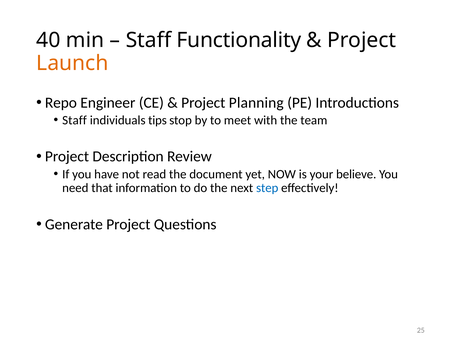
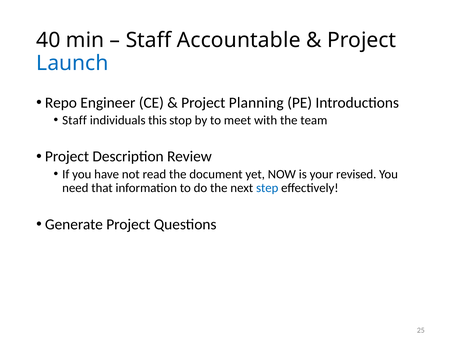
Functionality: Functionality -> Accountable
Launch colour: orange -> blue
tips: tips -> this
believe: believe -> revised
